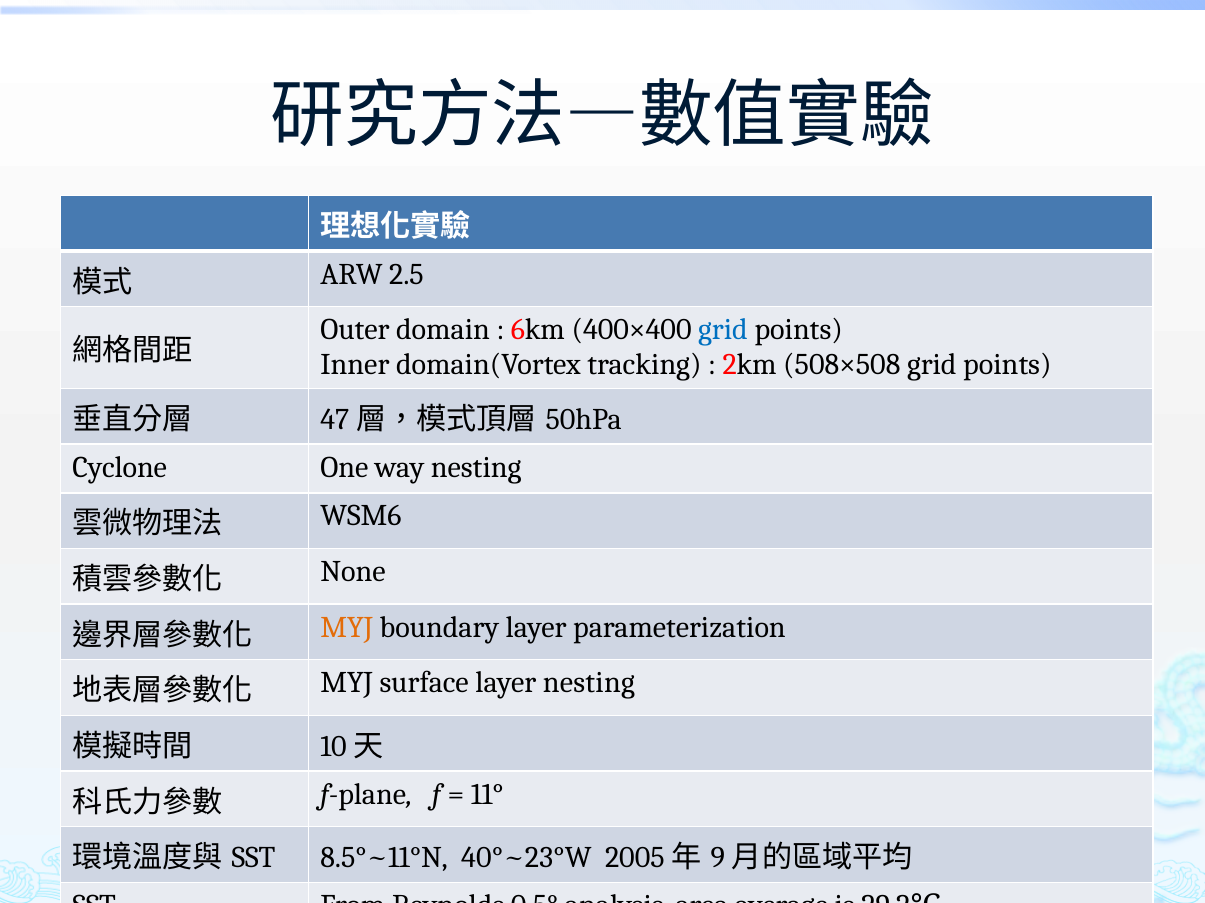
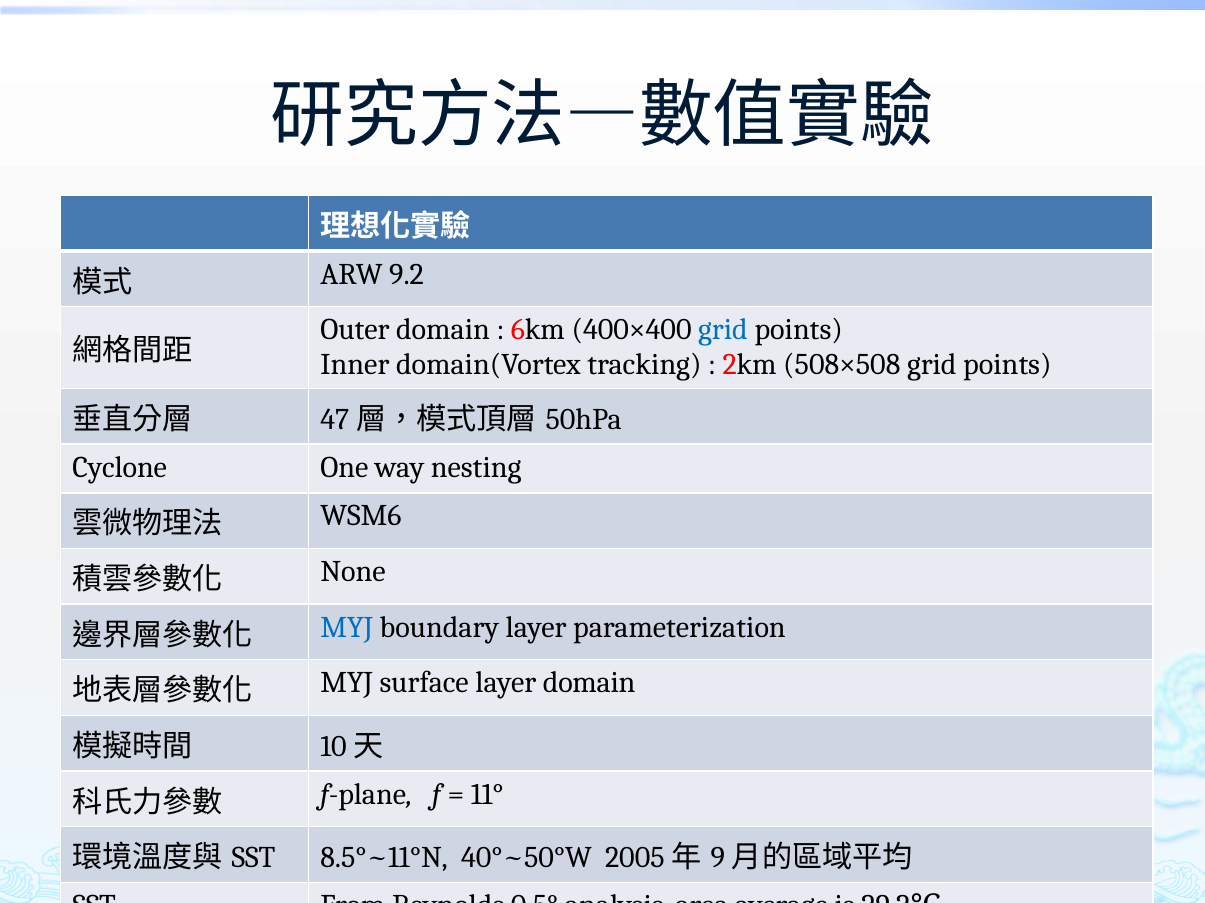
2.5: 2.5 -> 9.2
MYJ at (347, 628) colour: orange -> blue
layer nesting: nesting -> domain
40°~23°W: 40°~23°W -> 40°~50°W
